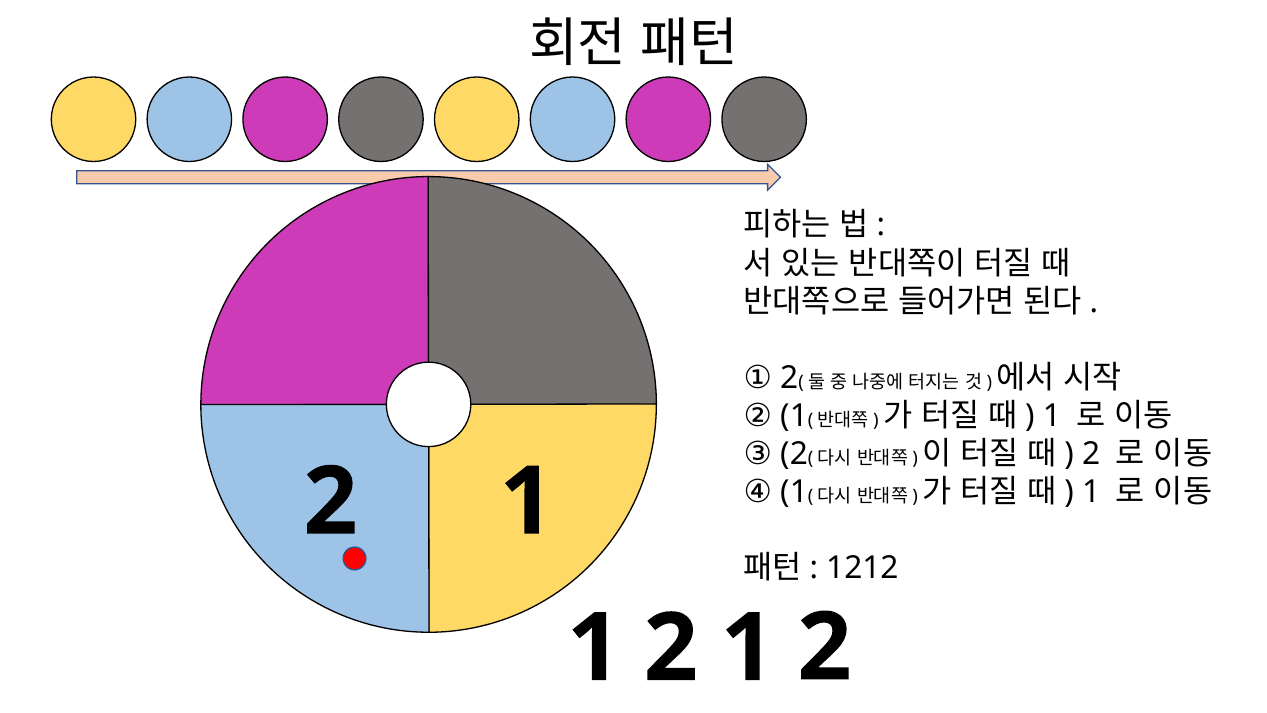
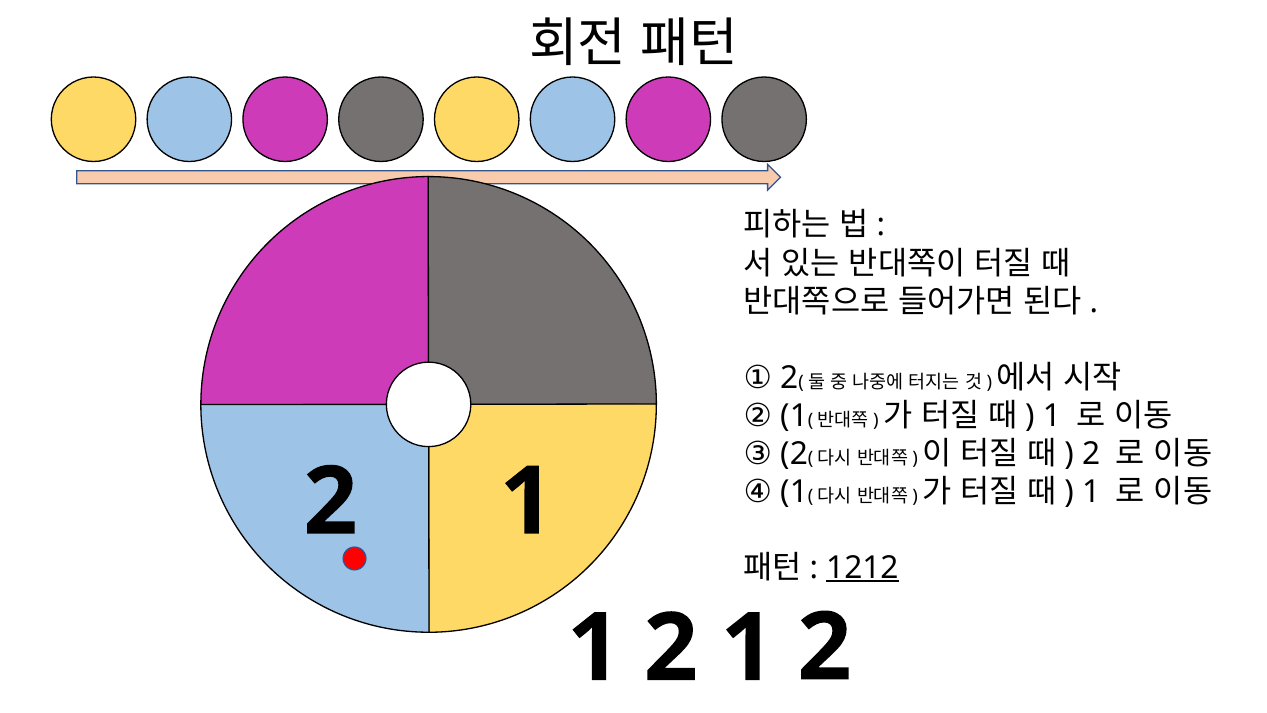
1212 underline: none -> present
